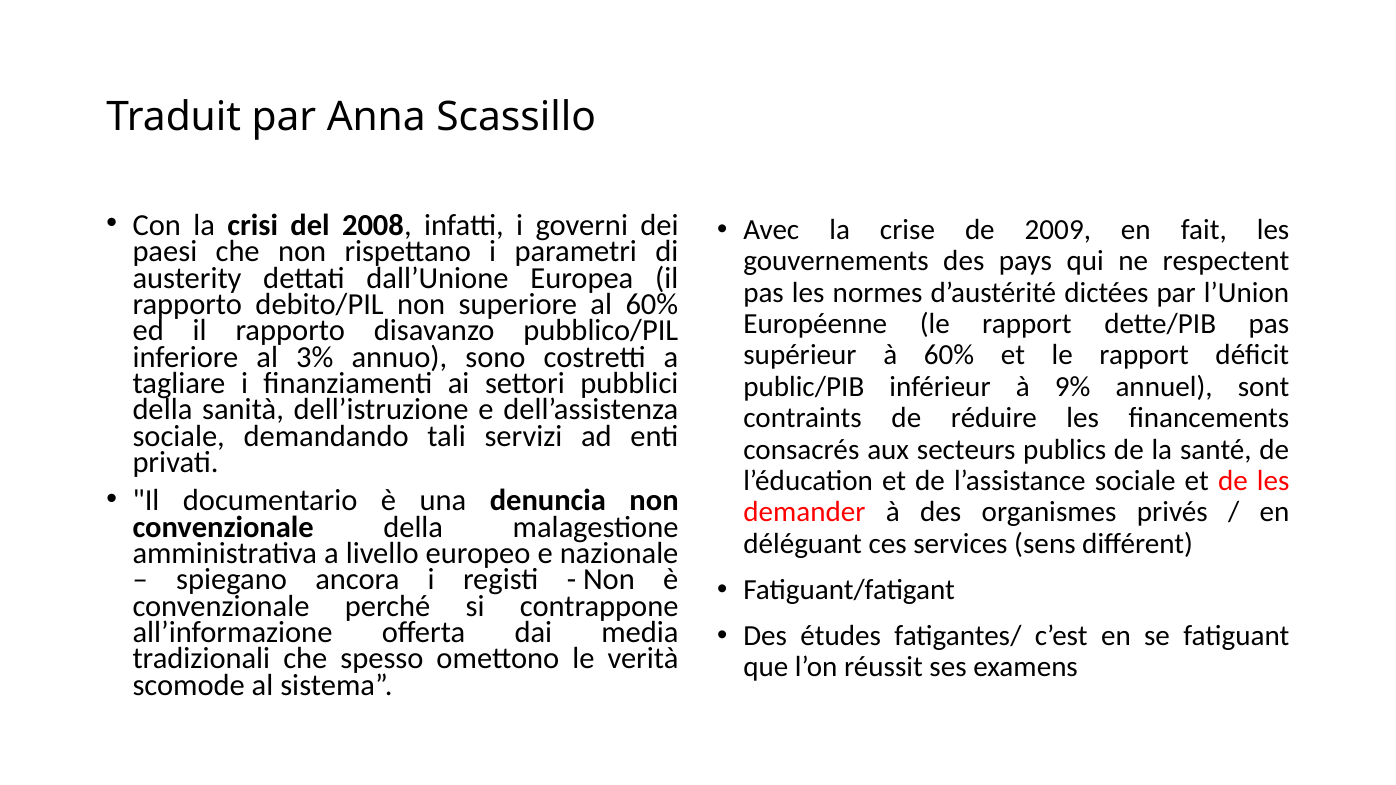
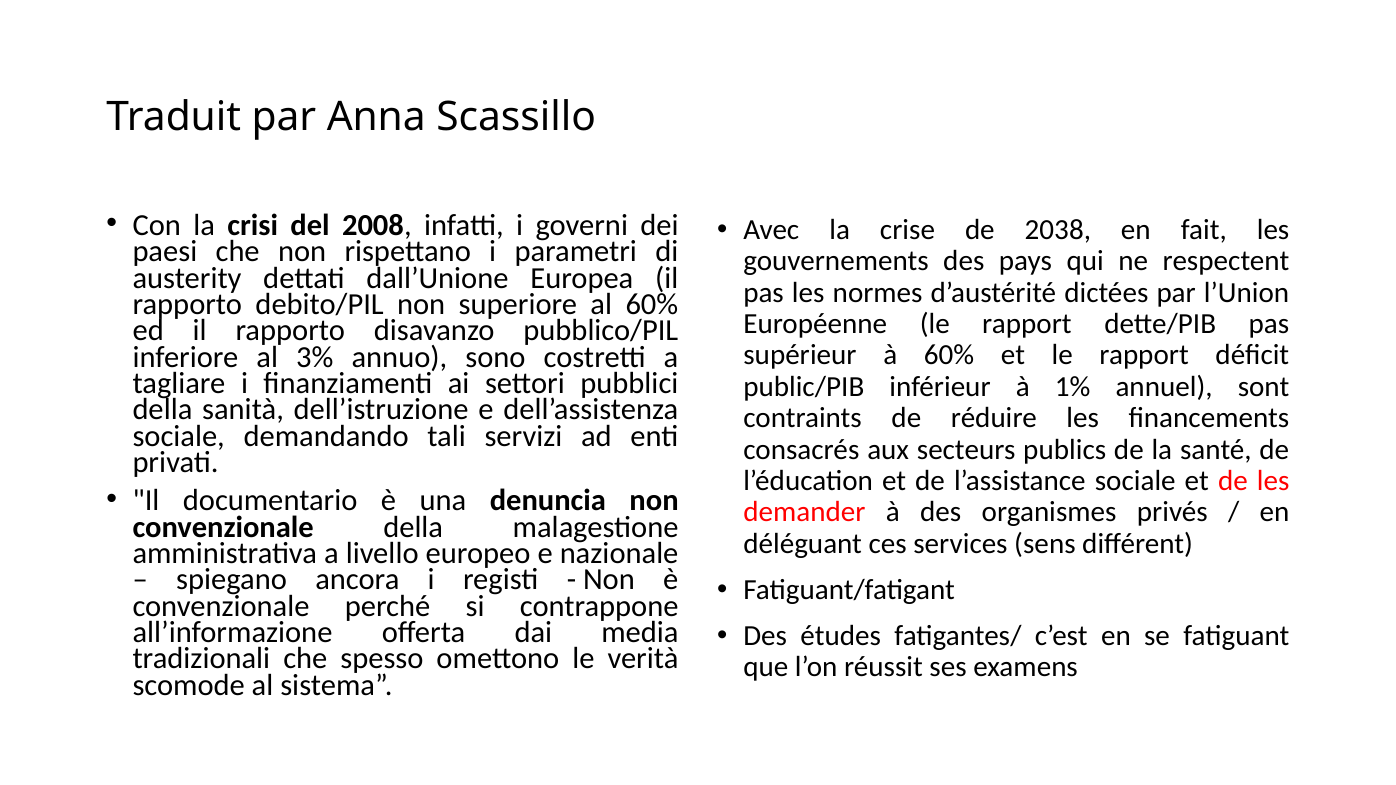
2009: 2009 -> 2038
9%: 9% -> 1%
